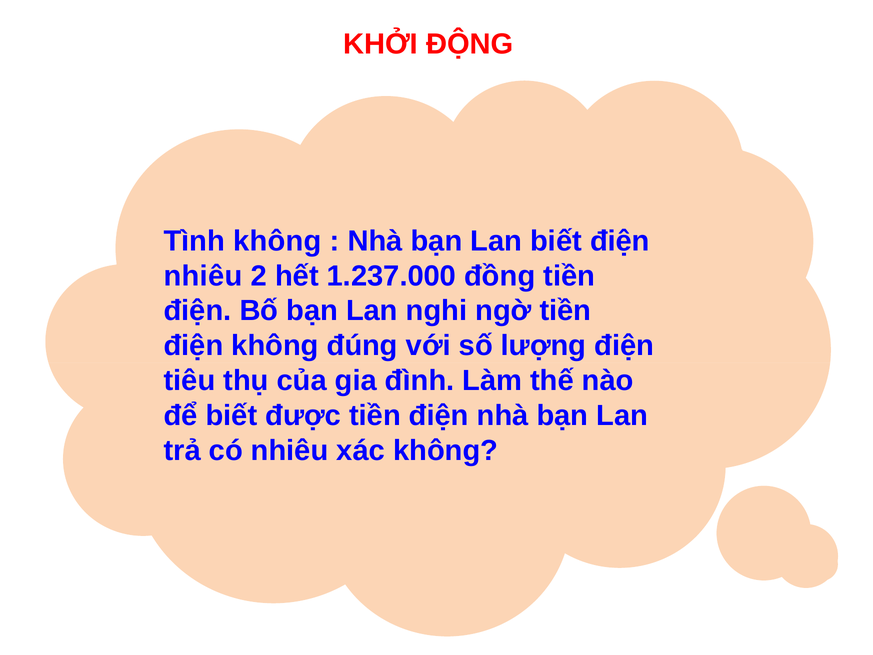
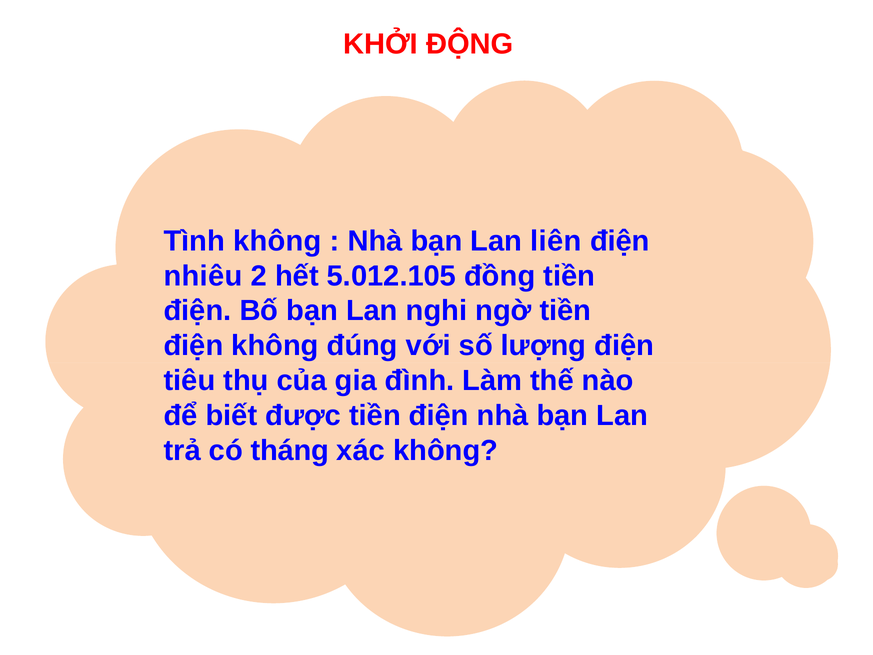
Lan biết: biết -> liên
1.237.000: 1.237.000 -> 5.012.105
có nhiêu: nhiêu -> tháng
